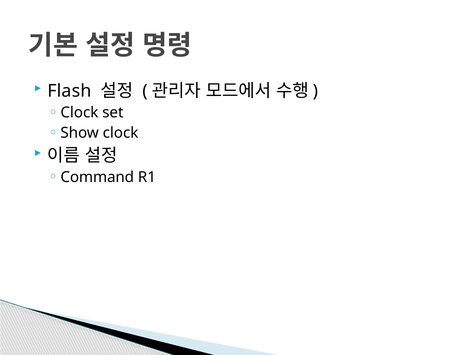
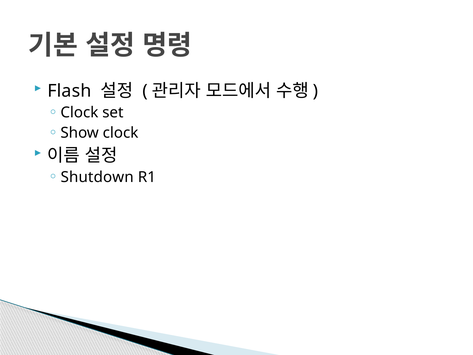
Command: Command -> Shutdown
